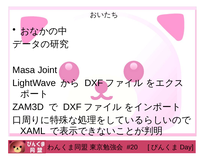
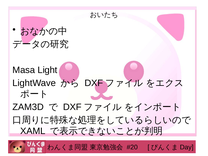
Joint: Joint -> Light
